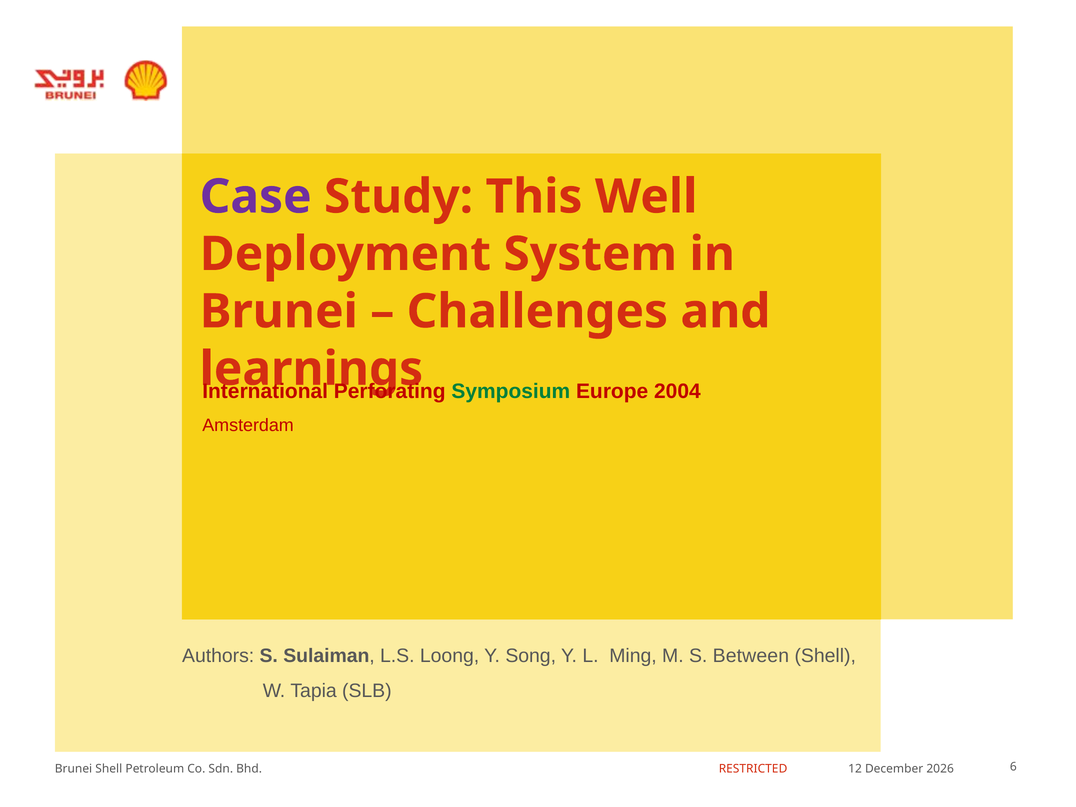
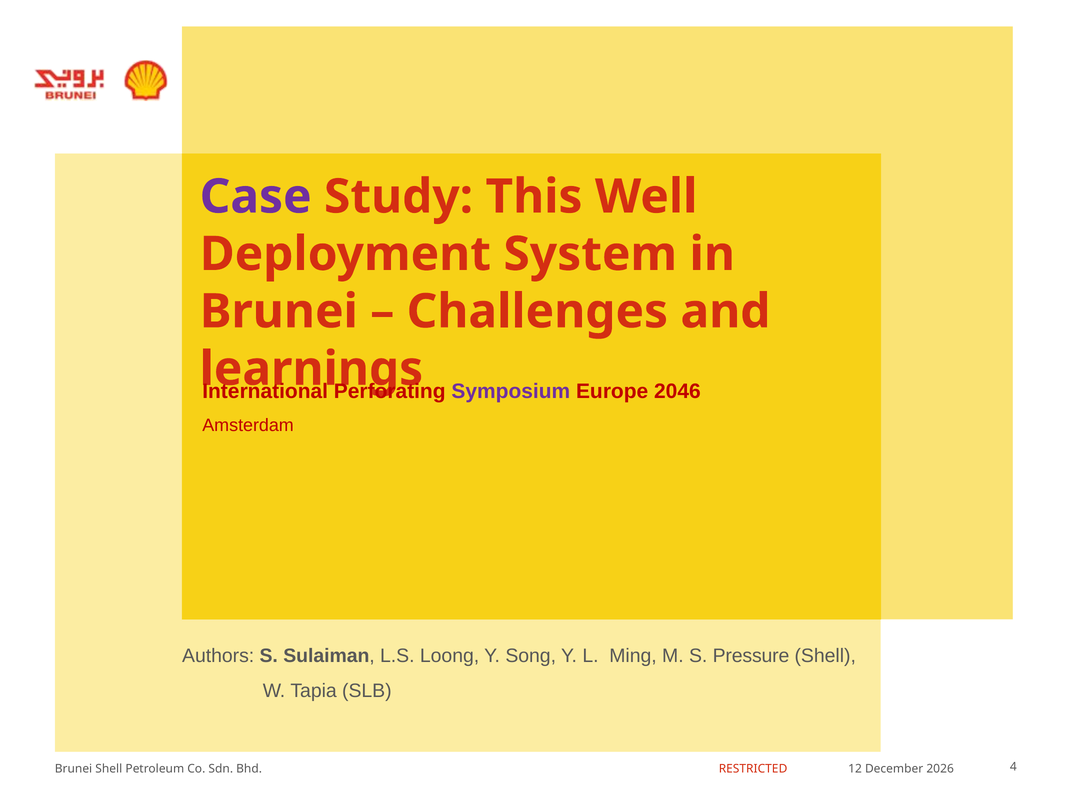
Symposium colour: green -> purple
2004: 2004 -> 2046
Between: Between -> Pressure
6: 6 -> 4
